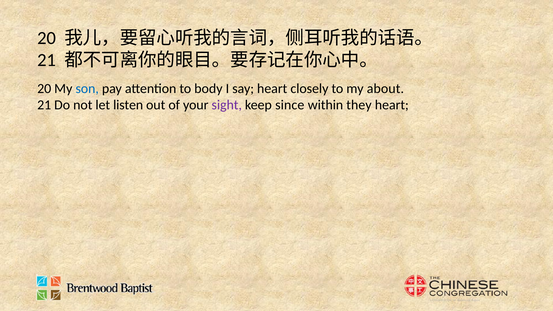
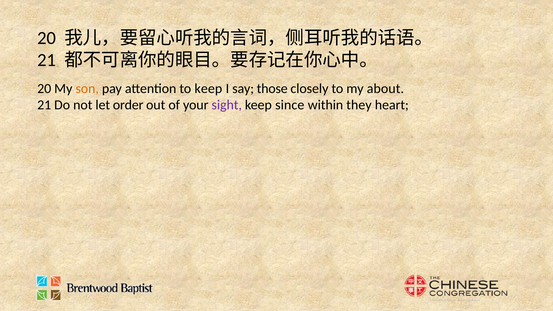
son colour: blue -> orange
to body: body -> keep
say heart: heart -> those
listen: listen -> order
